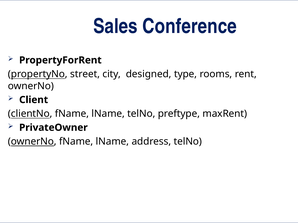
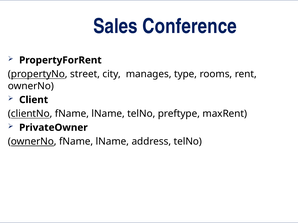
designed: designed -> manages
